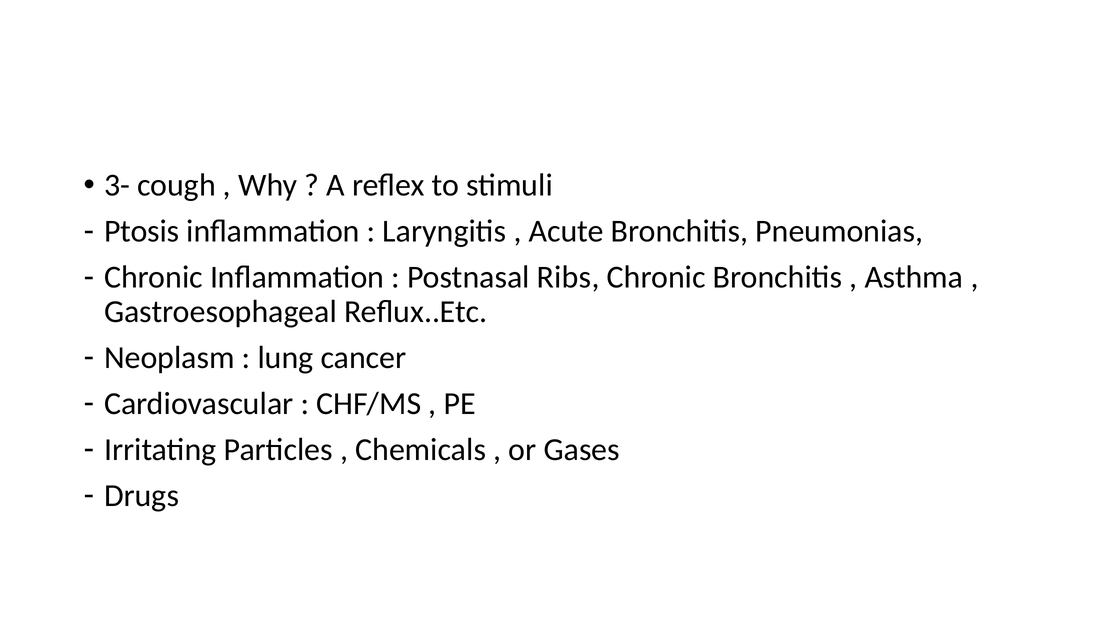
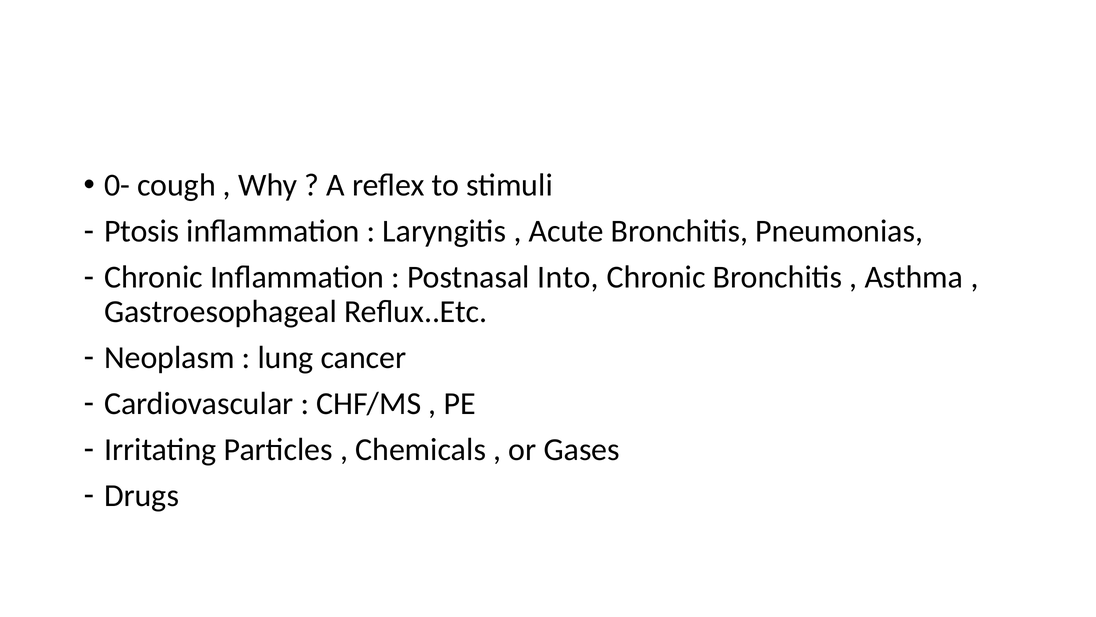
3-: 3- -> 0-
Ribs: Ribs -> Into
